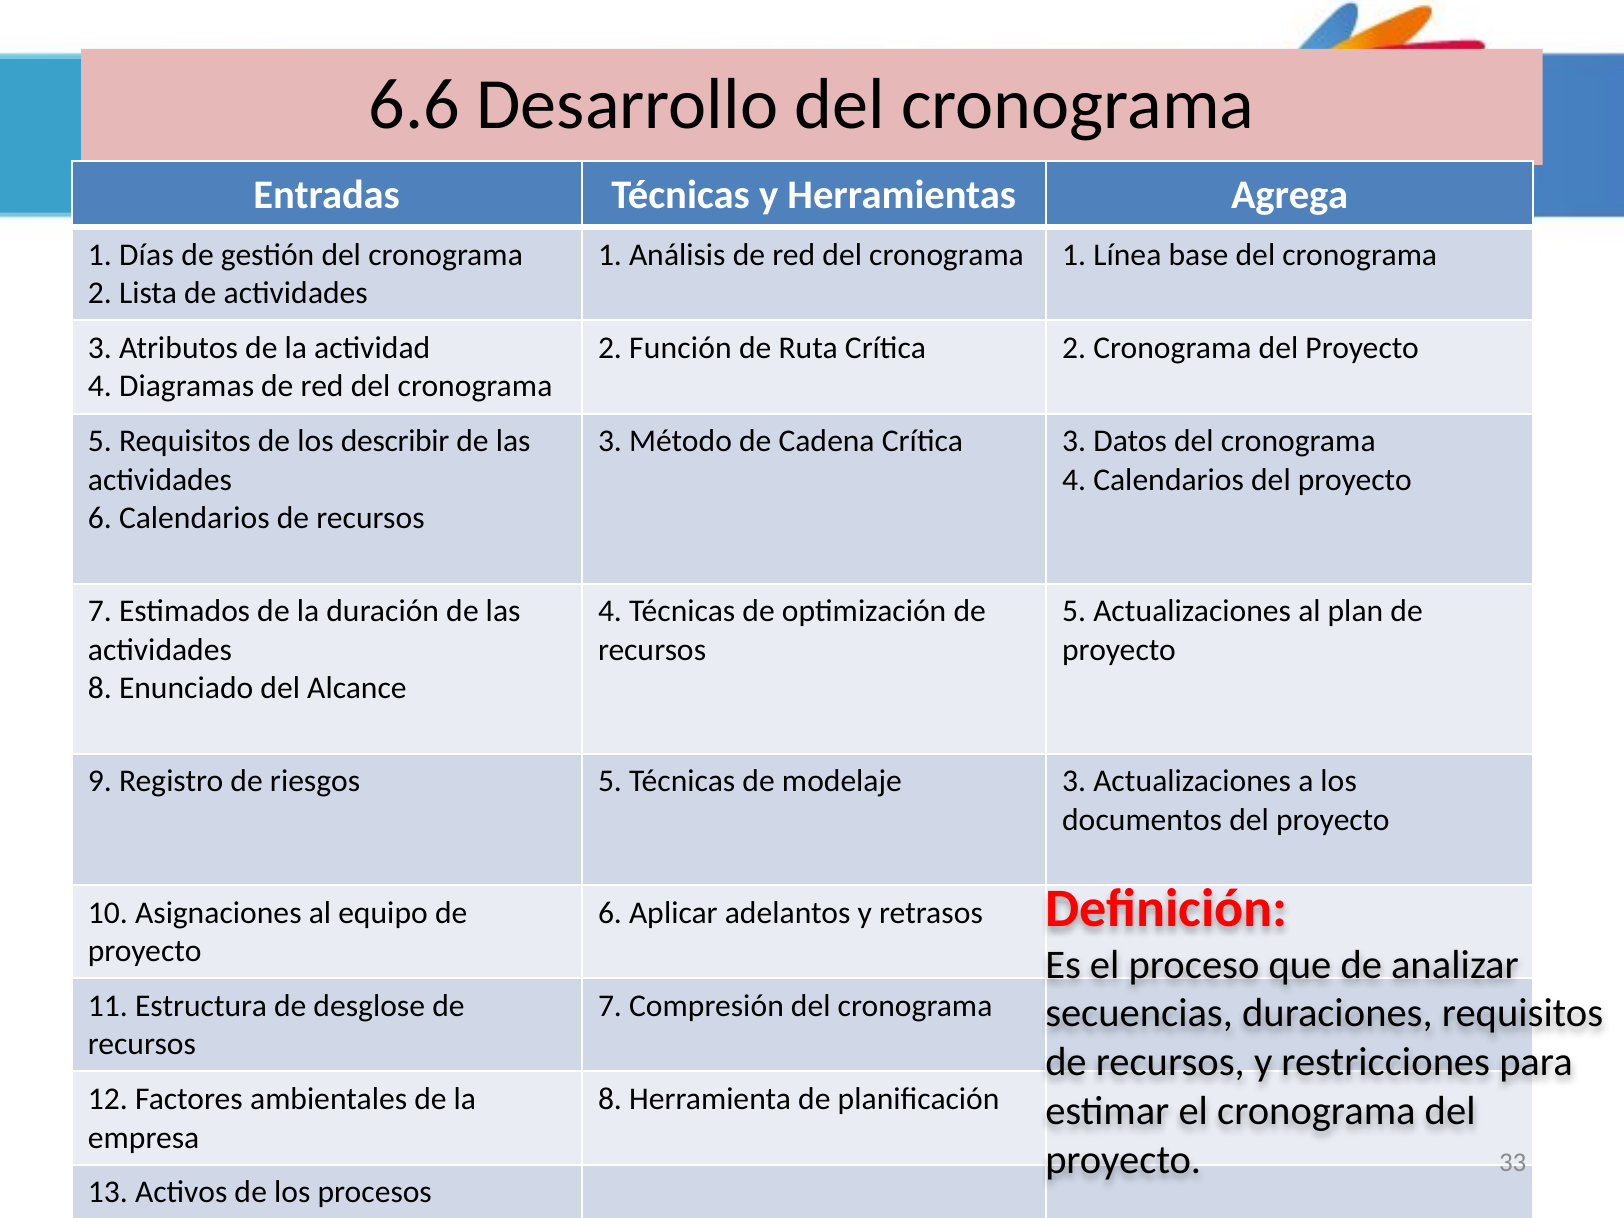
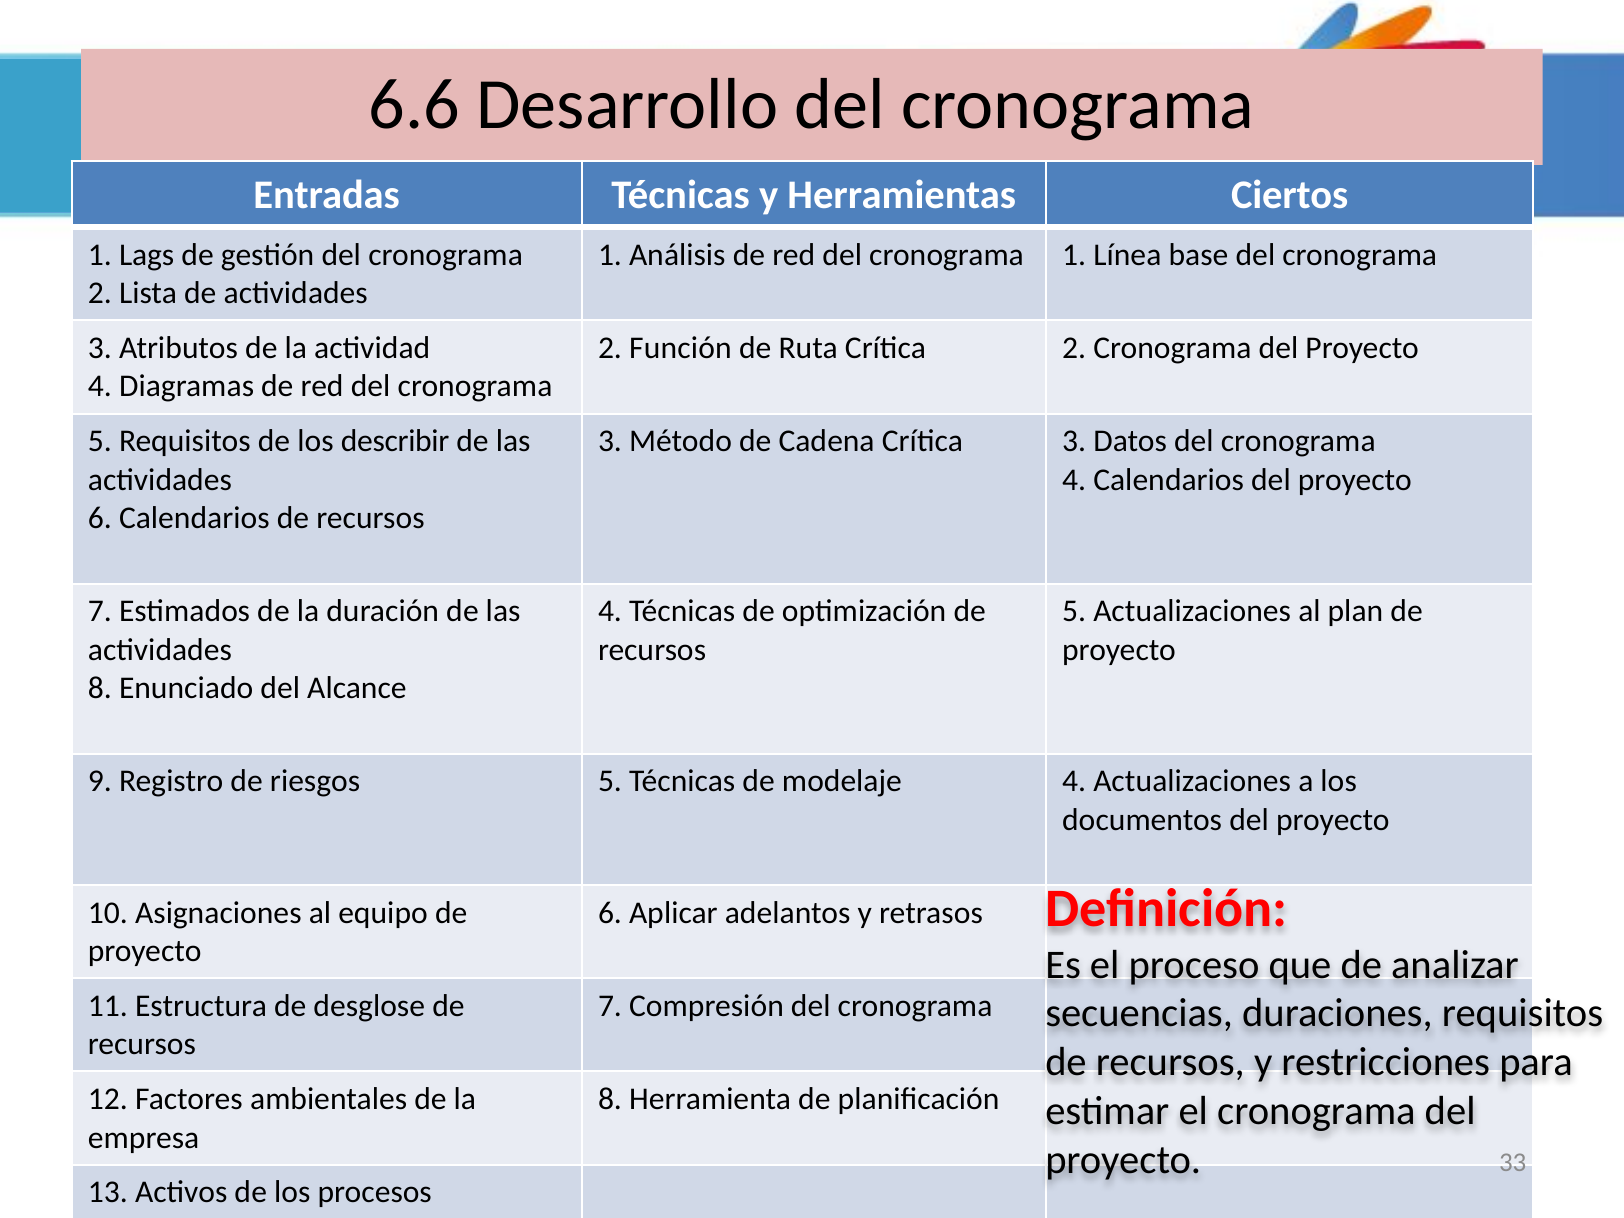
Agrega: Agrega -> Ciertos
Días: Días -> Lags
modelaje 3: 3 -> 4
